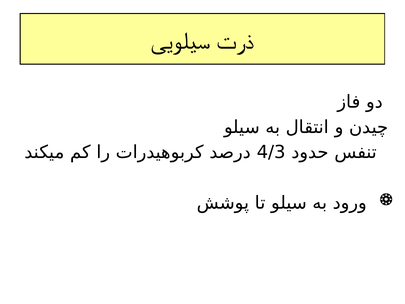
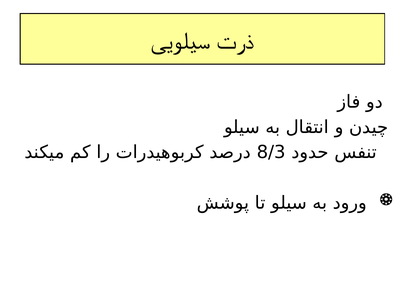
4/3: 4/3 -> 8/3
